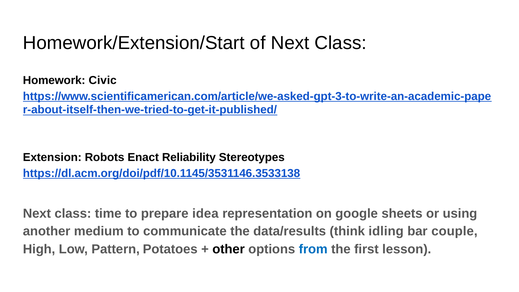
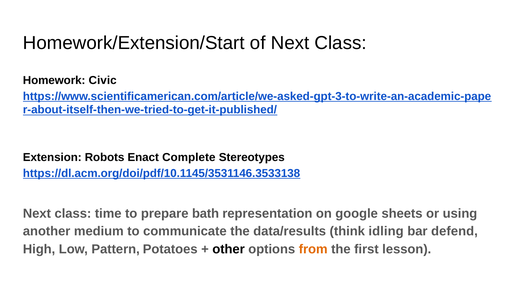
Reliability: Reliability -> Complete
idea: idea -> bath
couple: couple -> defend
from colour: blue -> orange
